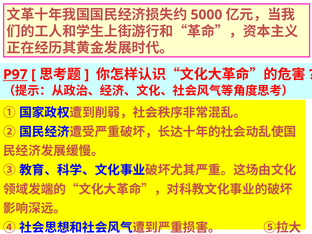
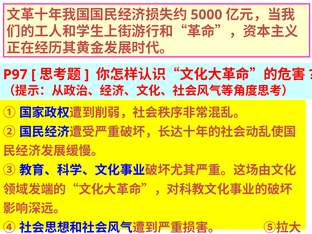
P97 underline: present -> none
